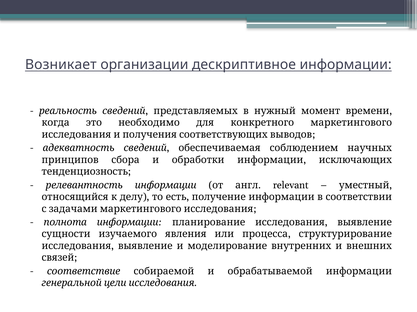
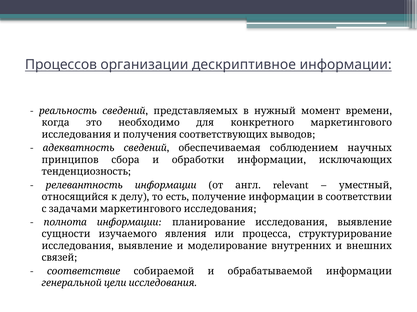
Возникает: Возникает -> Процессов
